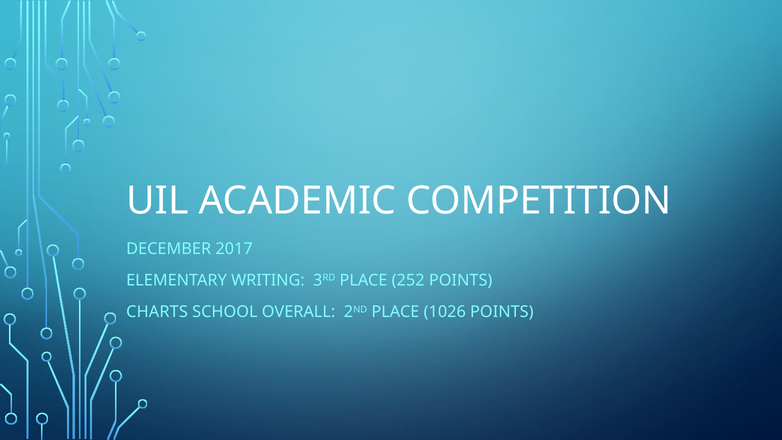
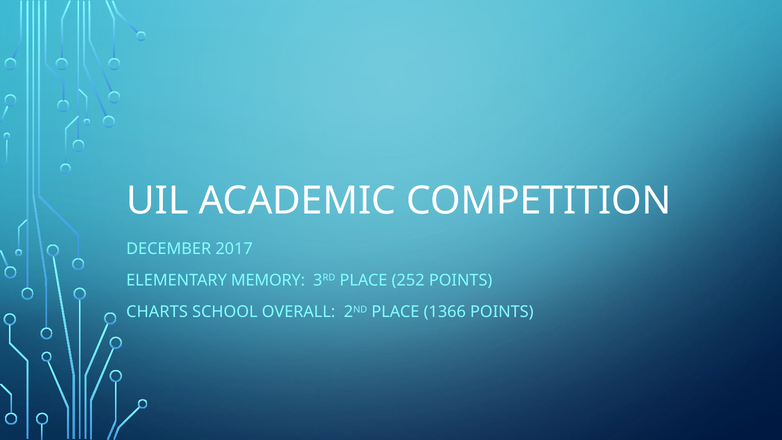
WRITING: WRITING -> MEMORY
1026: 1026 -> 1366
